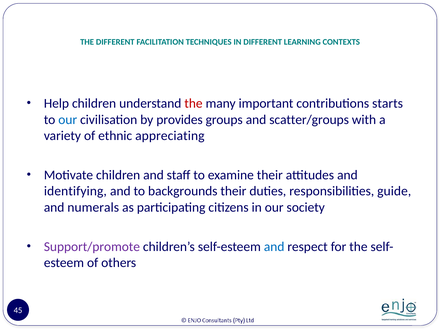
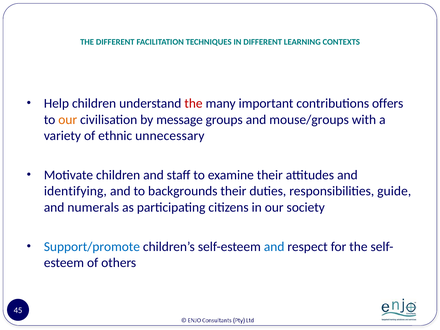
starts: starts -> offers
our at (68, 120) colour: blue -> orange
provides: provides -> message
scatter/groups: scatter/groups -> mouse/groups
appreciating: appreciating -> unnecessary
Support/promote colour: purple -> blue
